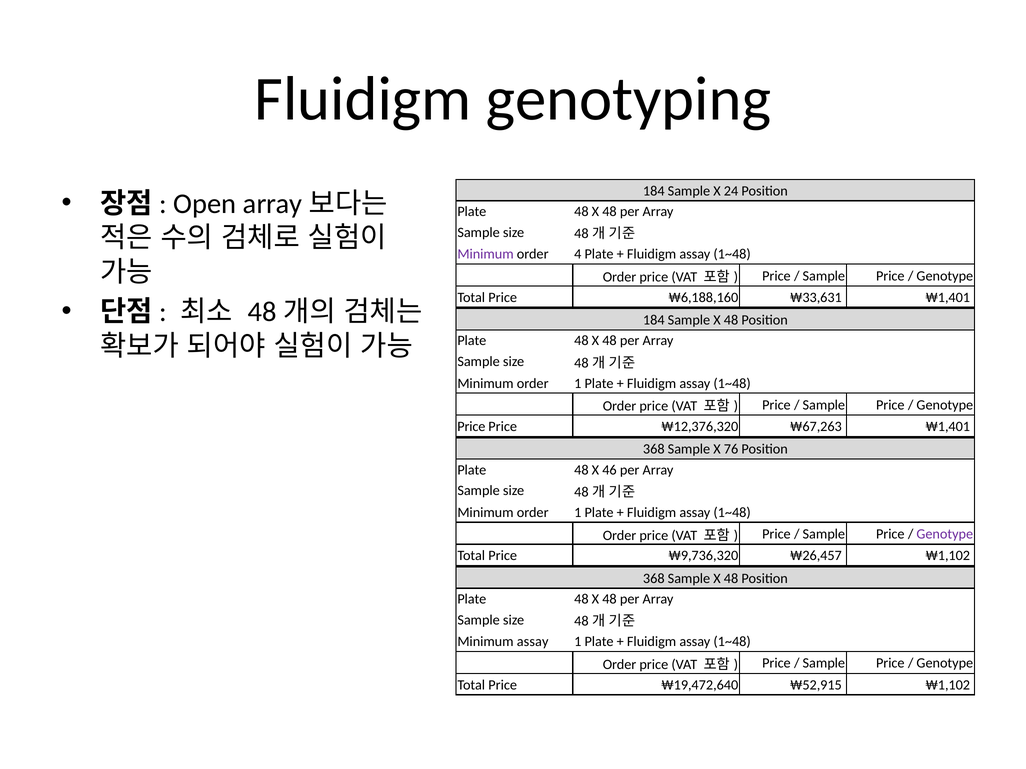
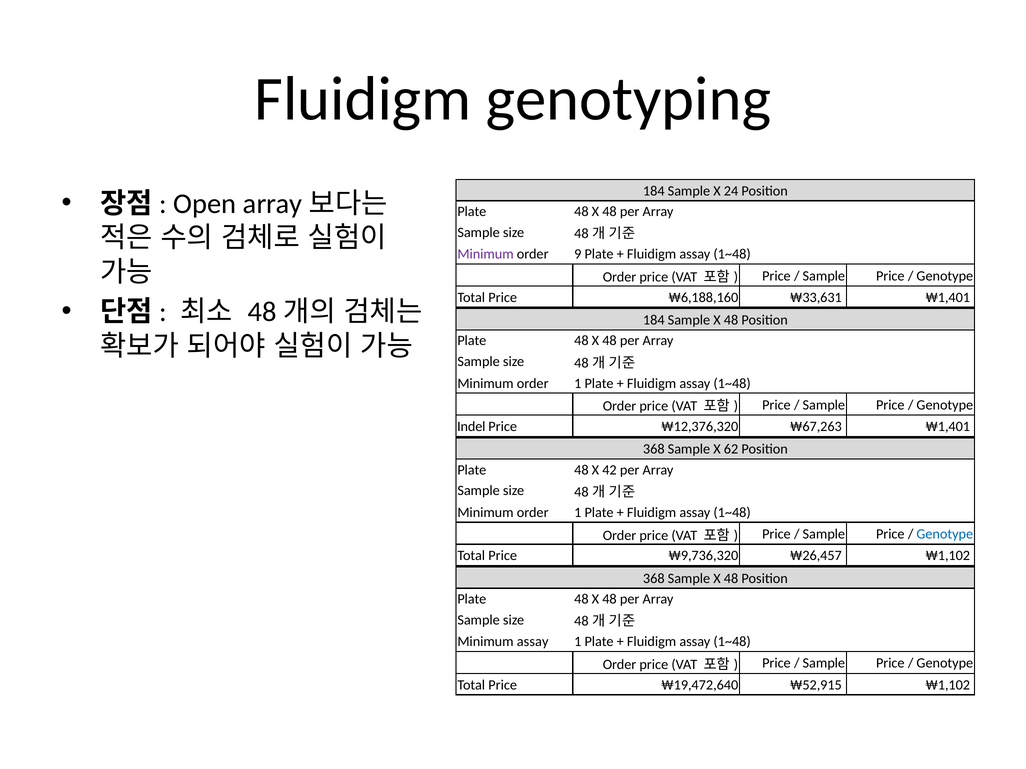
4: 4 -> 9
Price at (471, 427): Price -> Indel
76: 76 -> 62
46: 46 -> 42
Genotype at (945, 534) colour: purple -> blue
